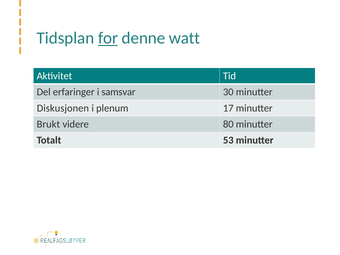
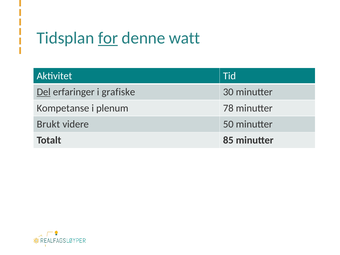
Del underline: none -> present
samsvar: samsvar -> grafiske
Diskusjonen: Diskusjonen -> Kompetanse
17: 17 -> 78
80: 80 -> 50
53: 53 -> 85
